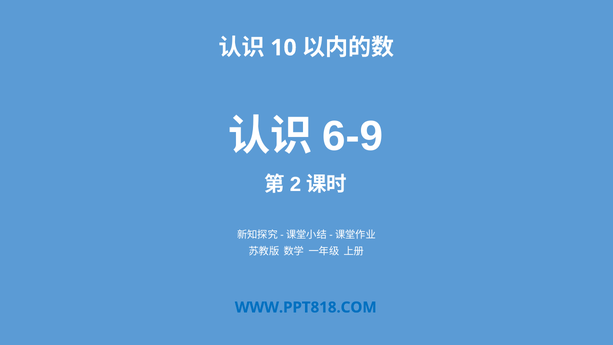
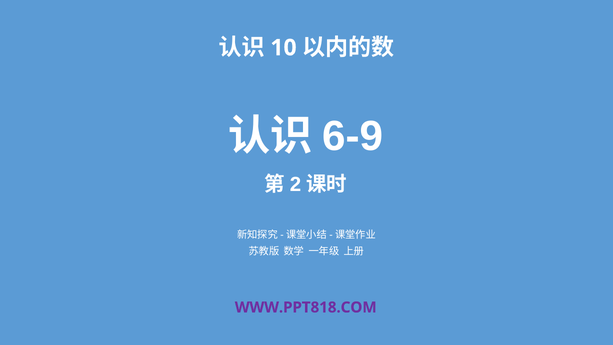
WWW.PPT818.COM colour: blue -> purple
